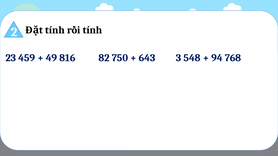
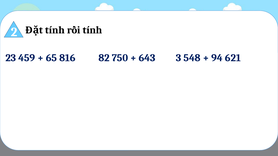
49: 49 -> 65
768: 768 -> 621
